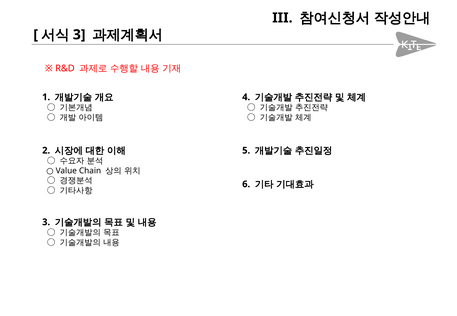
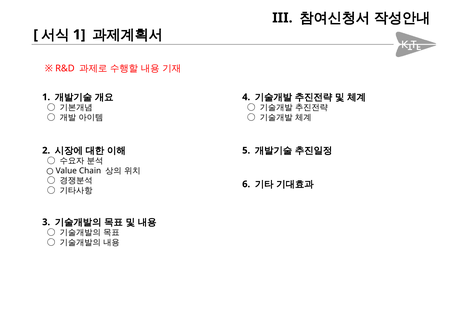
3 at (79, 35): 3 -> 1
